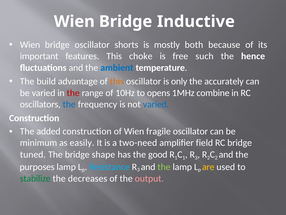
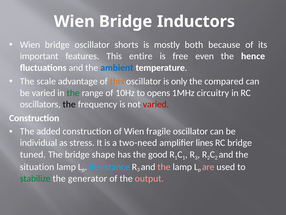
Inductive: Inductive -> Inductors
choke: choke -> entire
such: such -> even
build: build -> scale
accurately: accurately -> compared
the at (73, 93) colour: red -> green
combine: combine -> circuitry
the at (69, 104) colour: blue -> black
varied at (156, 104) colour: blue -> red
minimum: minimum -> individual
easily: easily -> stress
field: field -> lines
purposes: purposes -> situation
the at (164, 166) colour: light green -> pink
are colour: yellow -> pink
decreases: decreases -> generator
